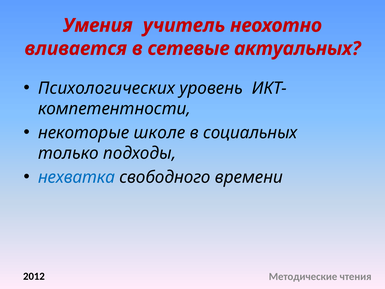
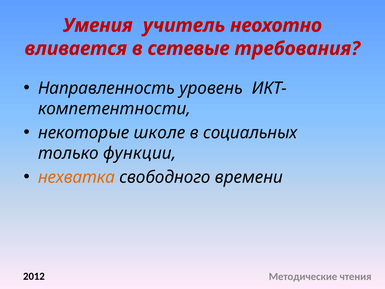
актуальных: актуальных -> требования
Психологических: Психологических -> Направленность
подходы: подходы -> функции
нехватка colour: blue -> orange
